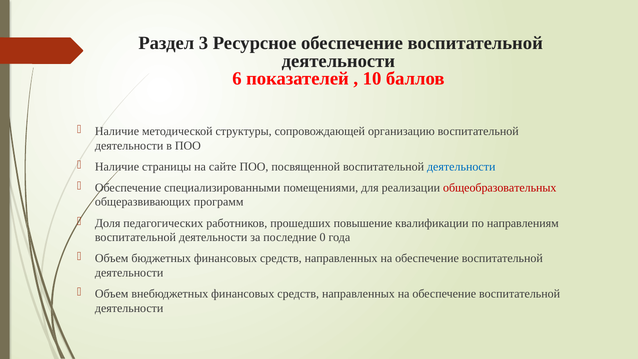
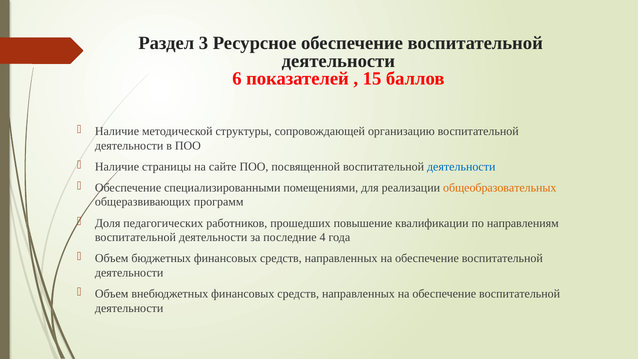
10: 10 -> 15
общеобразовательных colour: red -> orange
0: 0 -> 4
